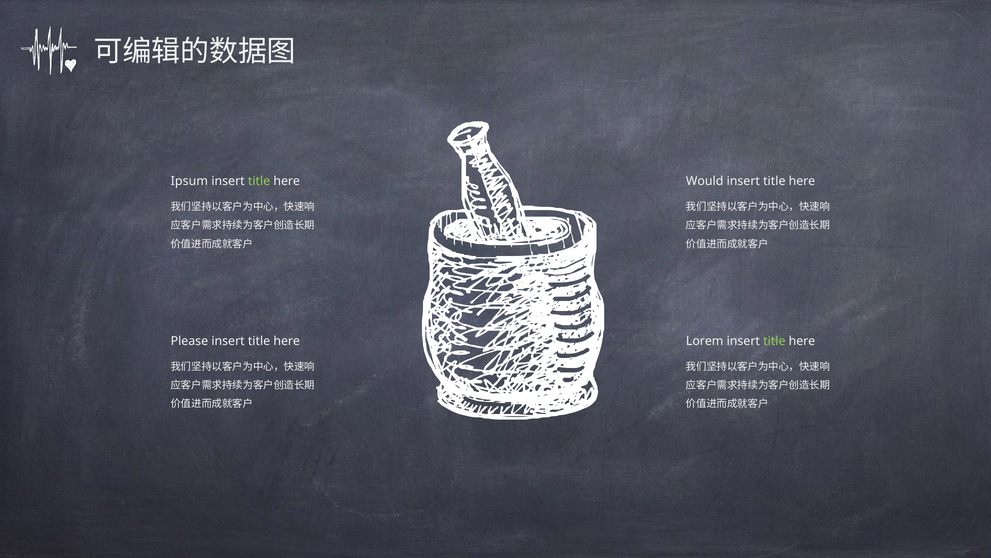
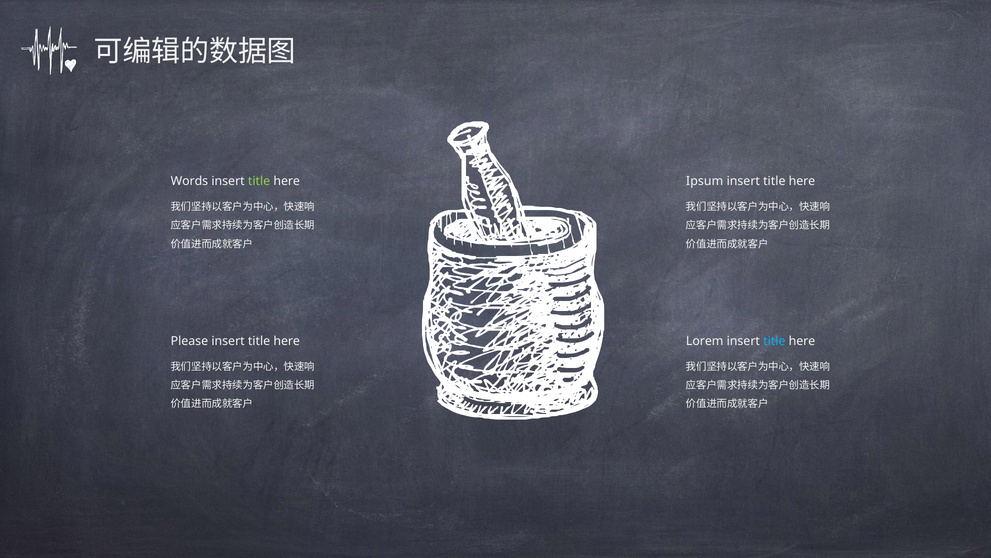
Ipsum: Ipsum -> Words
Would: Would -> Ipsum
title at (774, 341) colour: light green -> light blue
